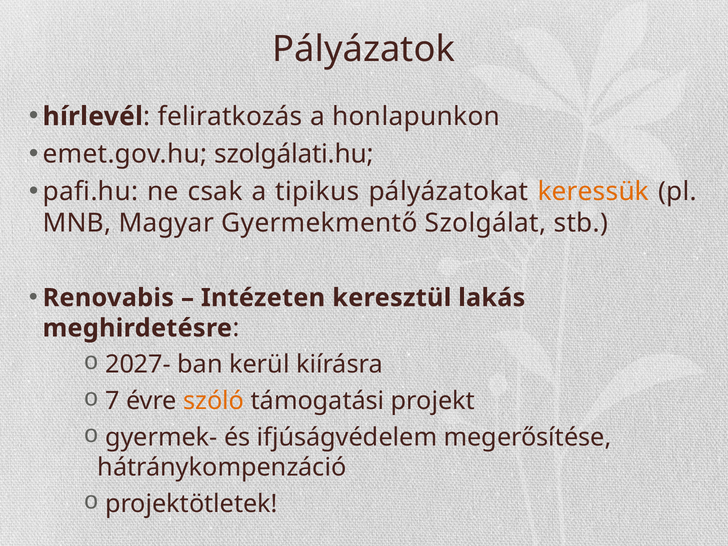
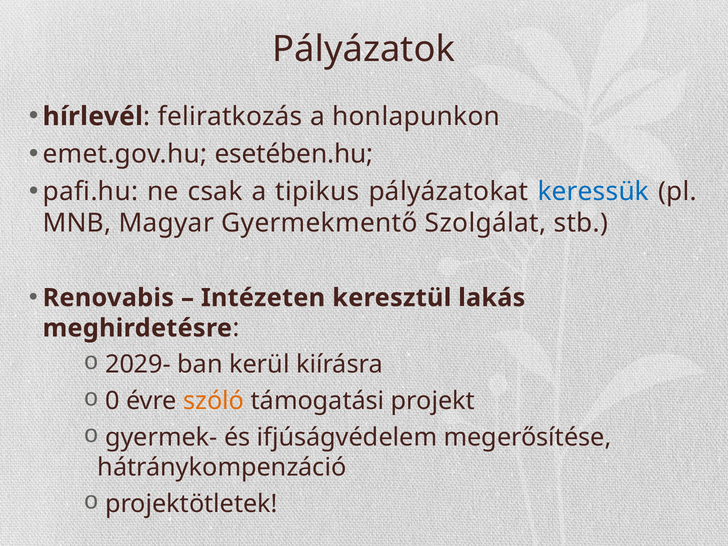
szolgálati.hu: szolgálati.hu -> esetében.hu
keressük colour: orange -> blue
2027-: 2027- -> 2029-
7: 7 -> 0
